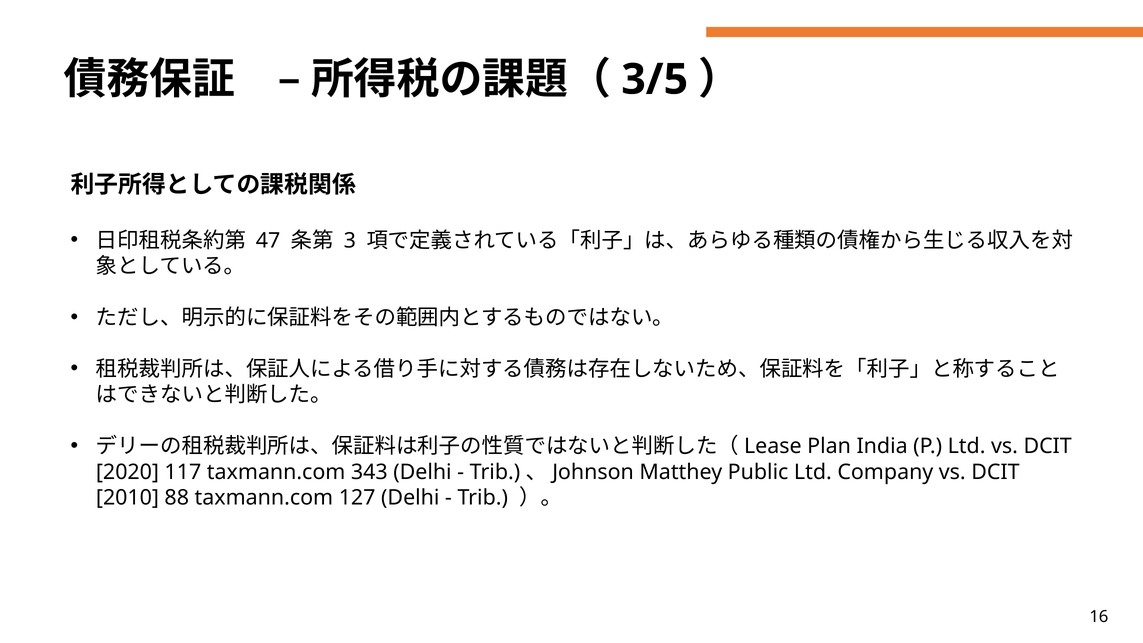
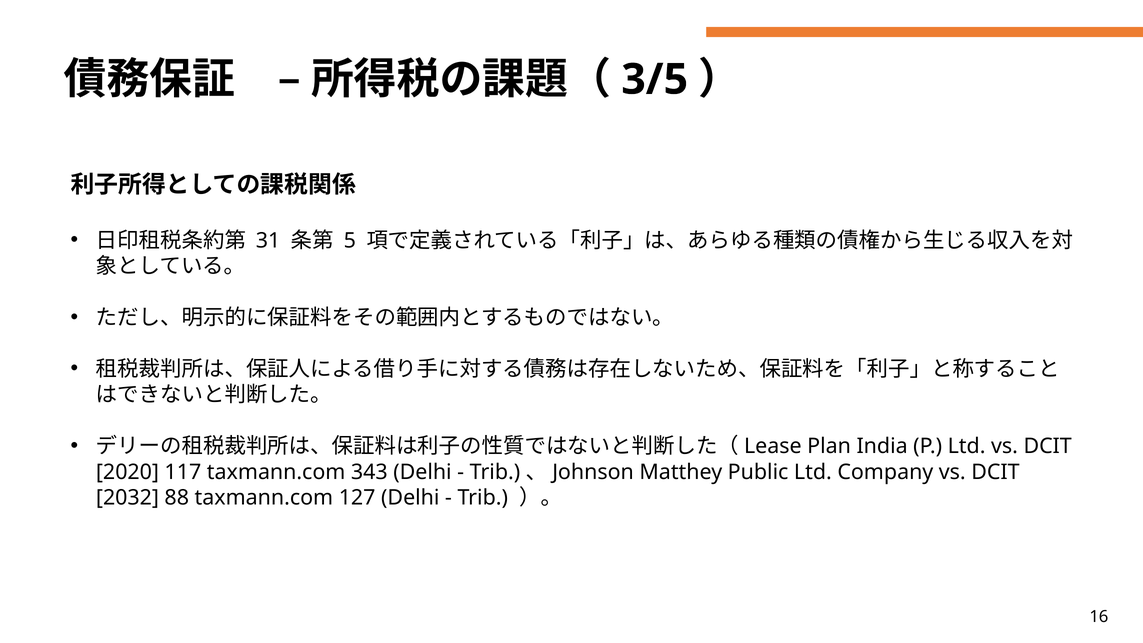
47: 47 -> 31
3: 3 -> 5
2010: 2010 -> 2032
